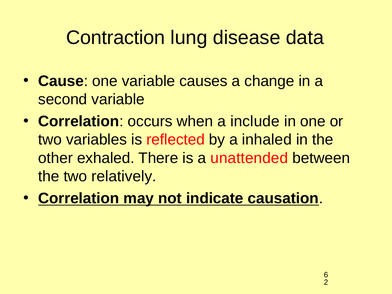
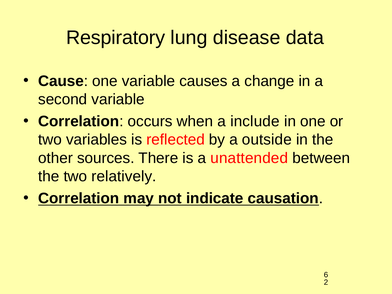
Contraction: Contraction -> Respiratory
inhaled: inhaled -> outside
exhaled: exhaled -> sources
